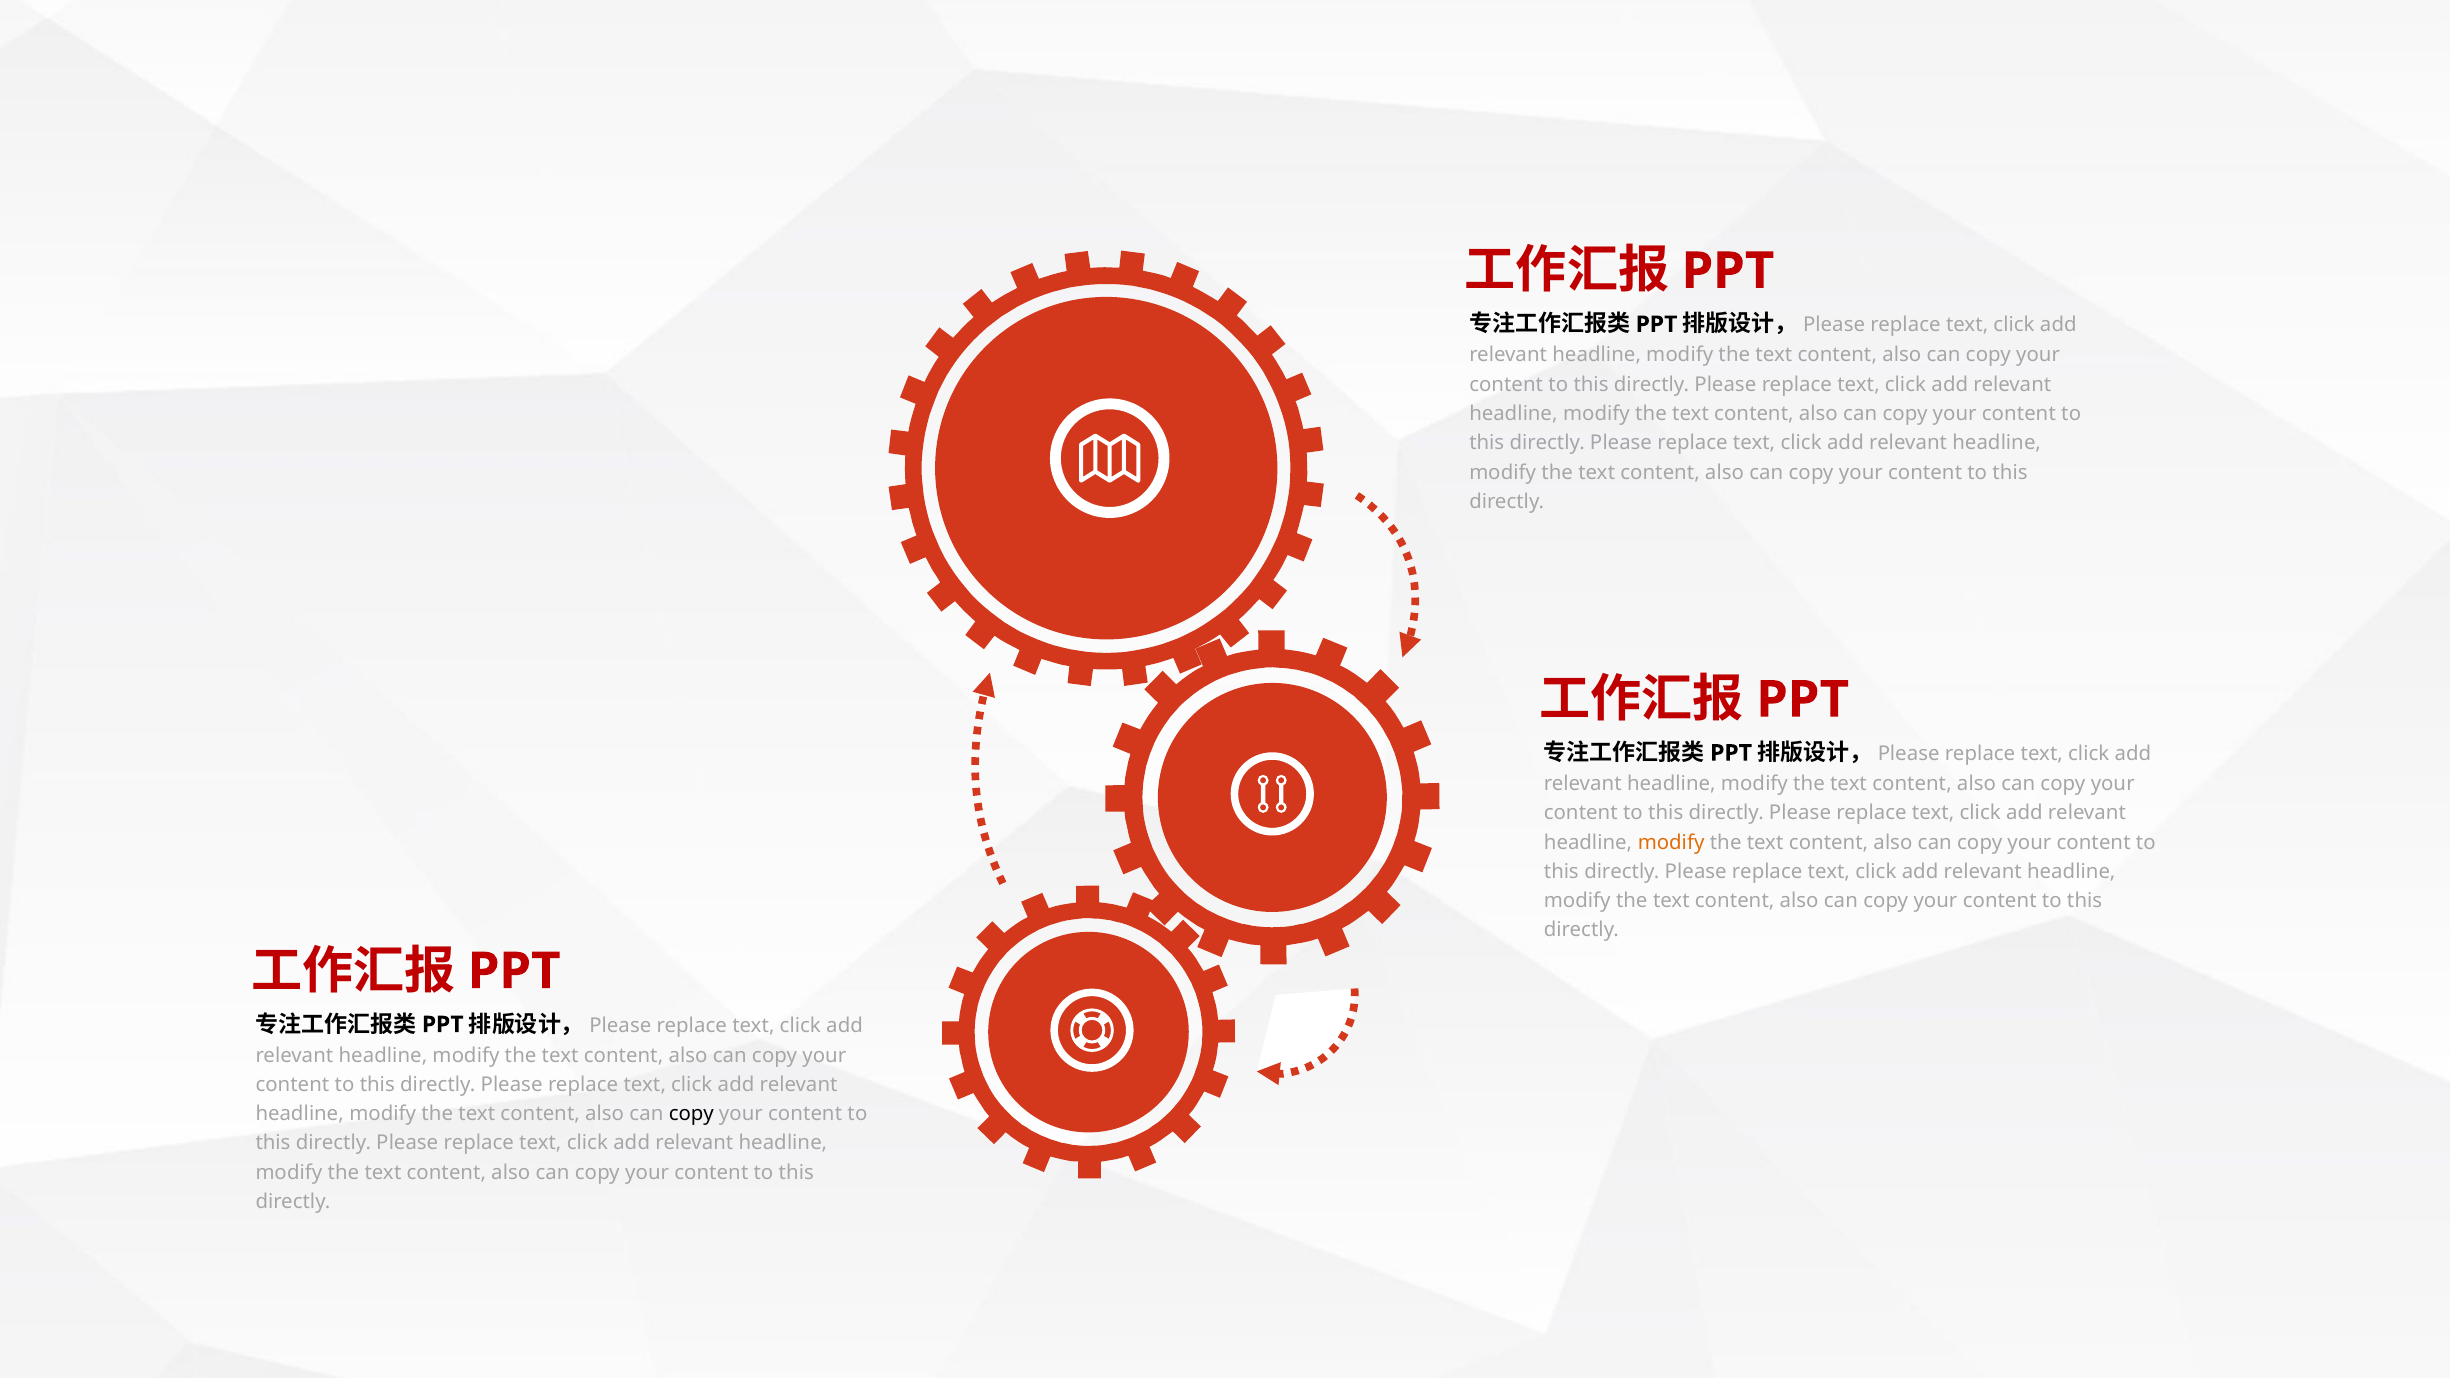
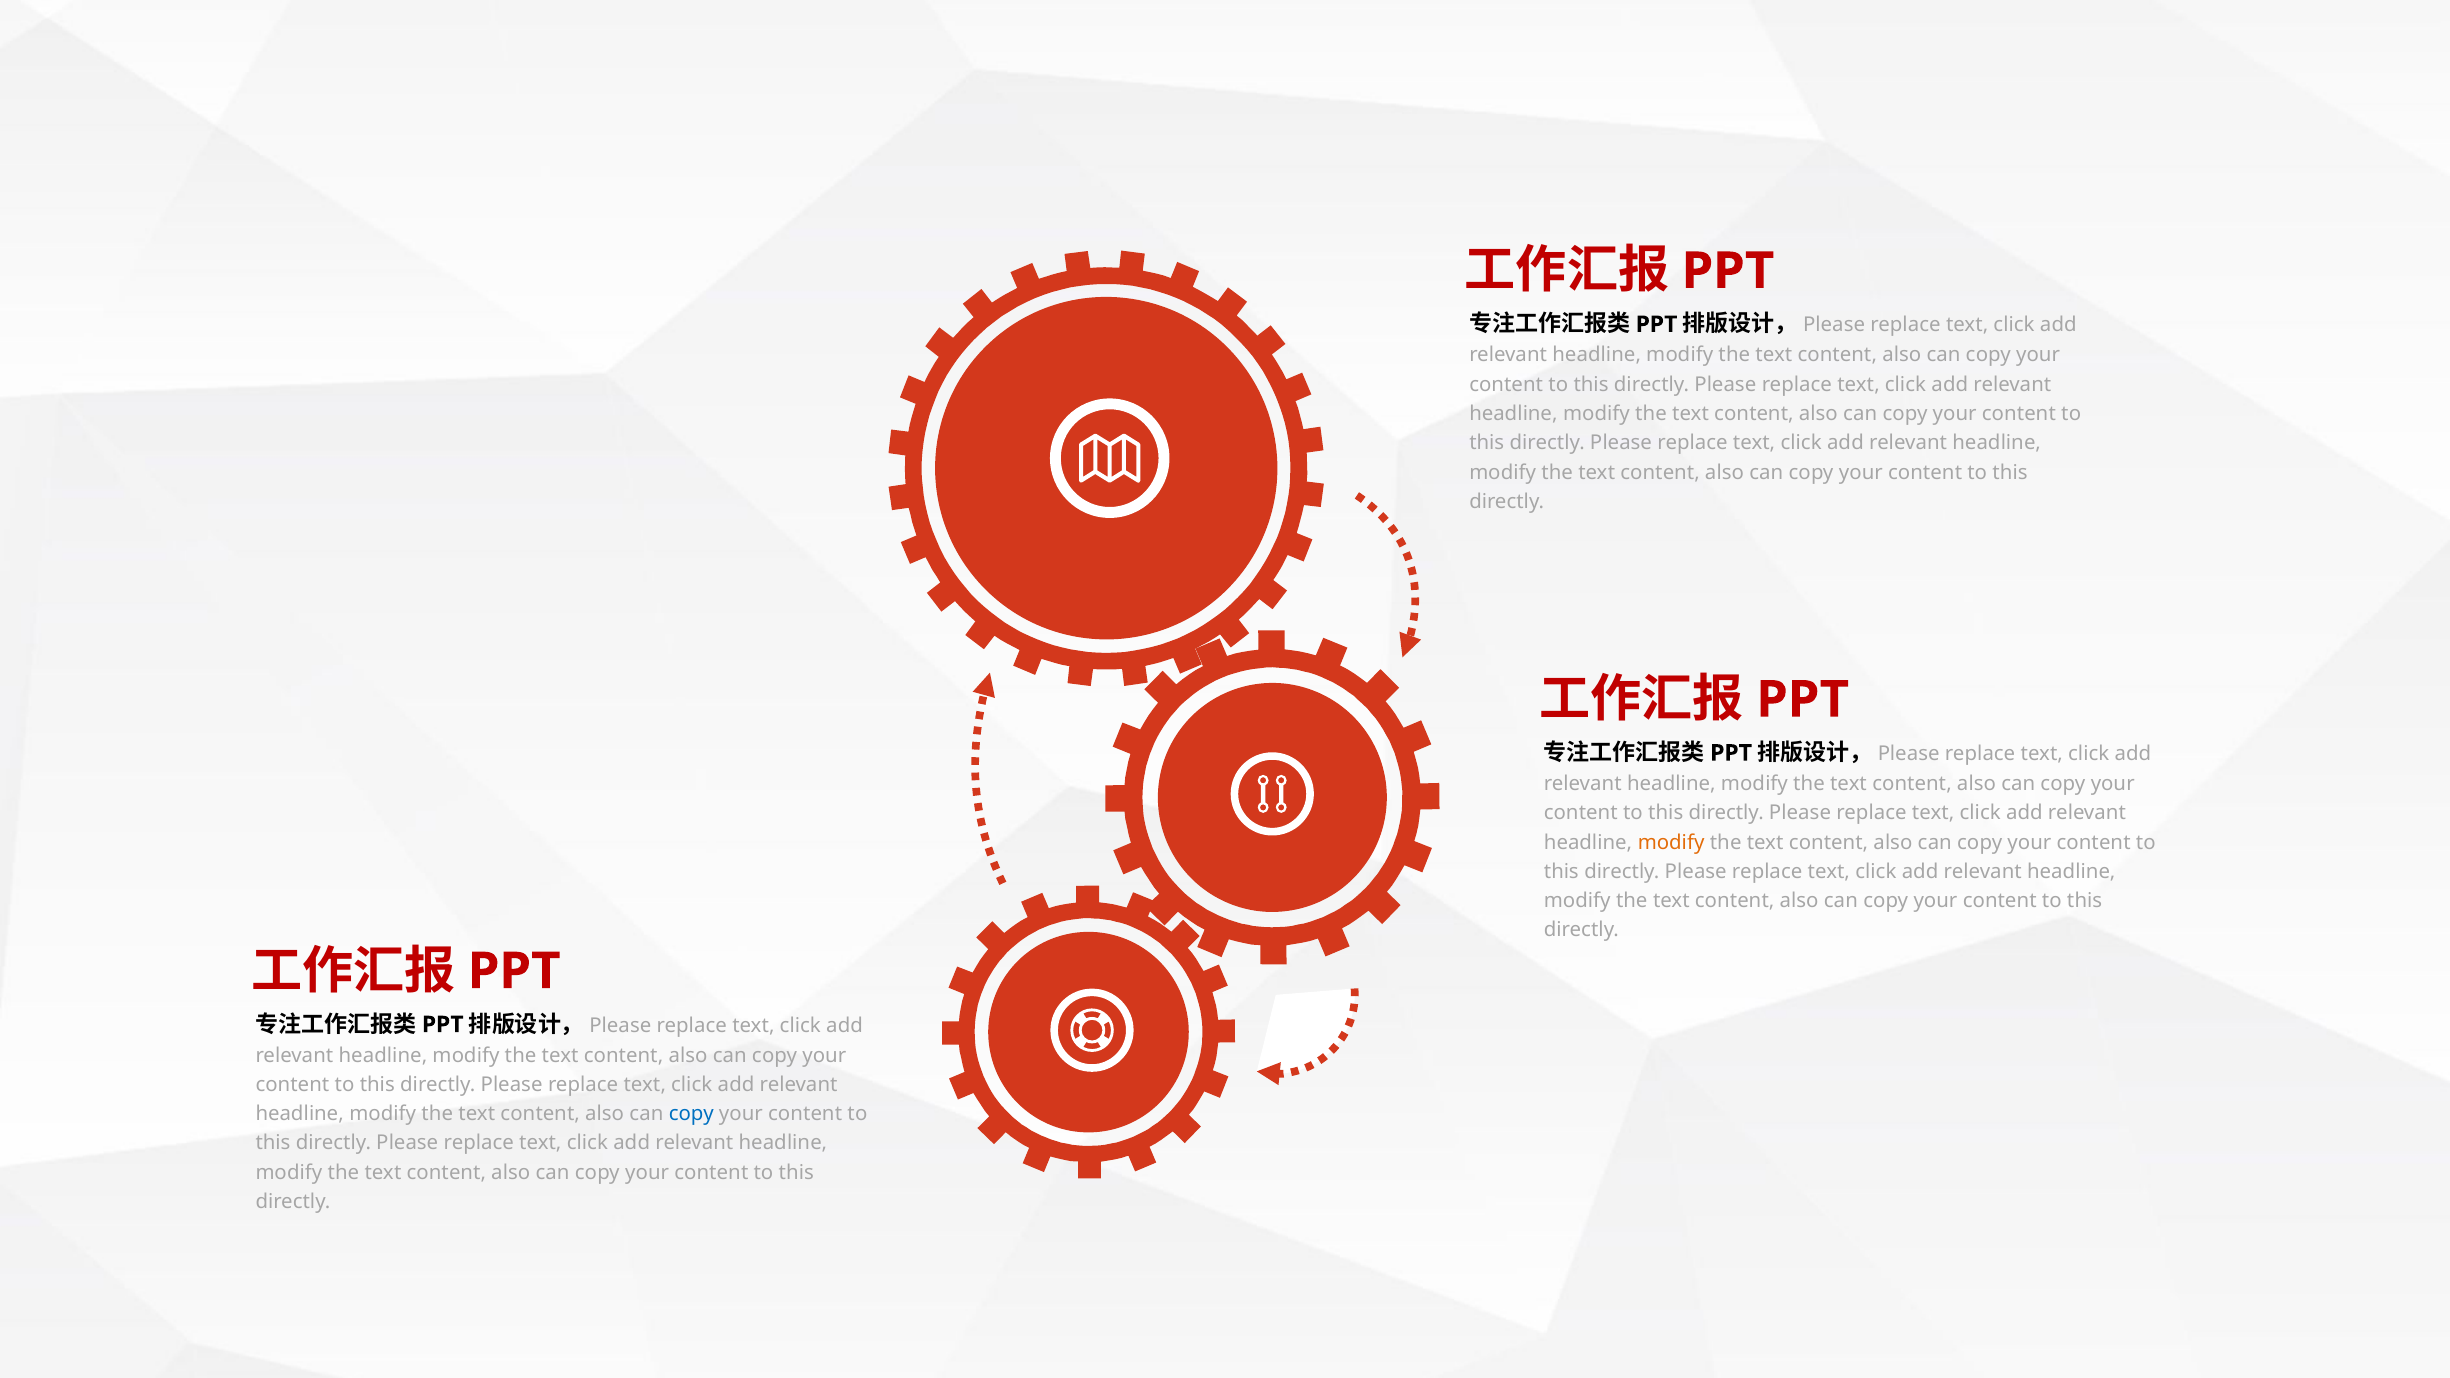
copy at (691, 1114) colour: black -> blue
